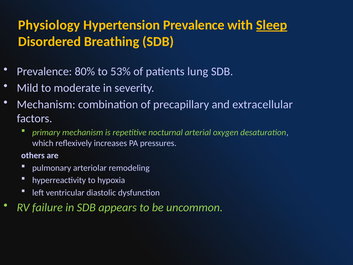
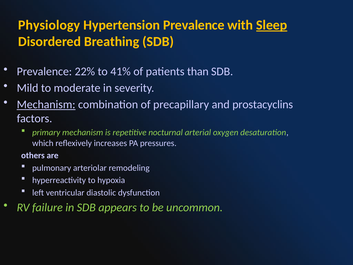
80%: 80% -> 22%
53%: 53% -> 41%
lung: lung -> than
Mechanism at (46, 104) underline: none -> present
extracellular: extracellular -> prostacyclins
